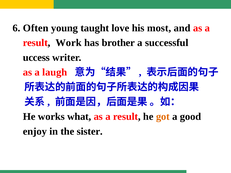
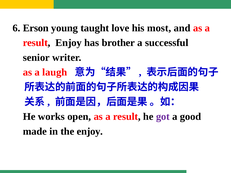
Often: Often -> Erson
result Work: Work -> Enjoy
uccess: uccess -> senior
what: what -> open
got colour: orange -> purple
enjoy: enjoy -> made
the sister: sister -> enjoy
